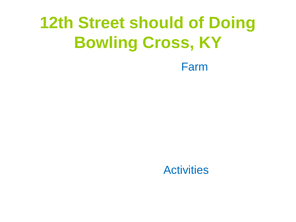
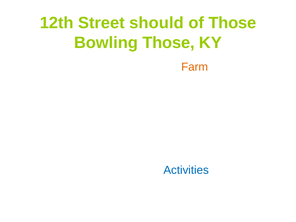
of Doing: Doing -> Those
Bowling Cross: Cross -> Those
Farm colour: blue -> orange
